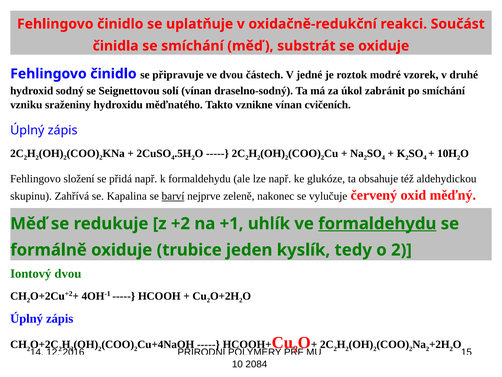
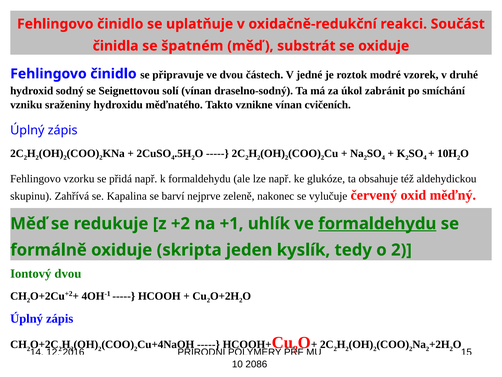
se smíchání: smíchání -> špatném
složení: složení -> vzorku
barví underline: present -> none
trubice: trubice -> skripta
2084: 2084 -> 2086
